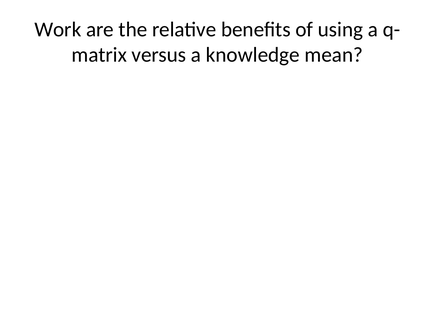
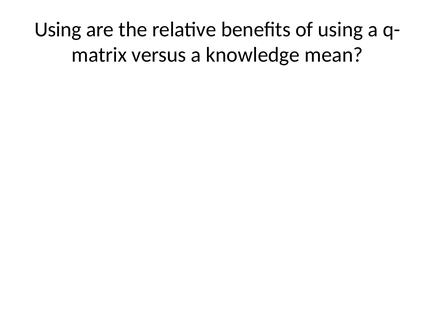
Work at (58, 29): Work -> Using
